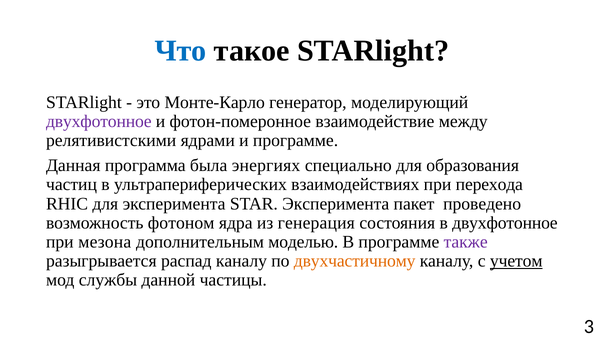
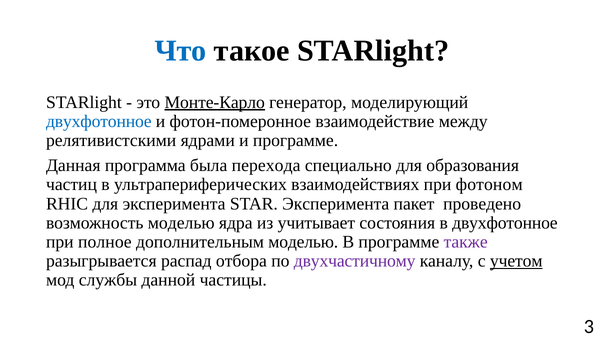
Монте-Карло underline: none -> present
двухфотонное at (99, 121) colour: purple -> blue
энергиях: энергиях -> перехода
перехода: перехода -> фотоном
возможность фотоном: фотоном -> моделью
генерация: генерация -> учитывает
мезона: мезона -> полное
распад каналу: каналу -> отбора
двухчастичному colour: orange -> purple
